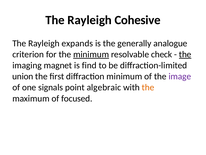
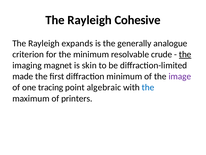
minimum at (91, 54) underline: present -> none
check: check -> crude
find: find -> skin
union: union -> made
signals: signals -> tracing
the at (148, 87) colour: orange -> blue
focused: focused -> printers
